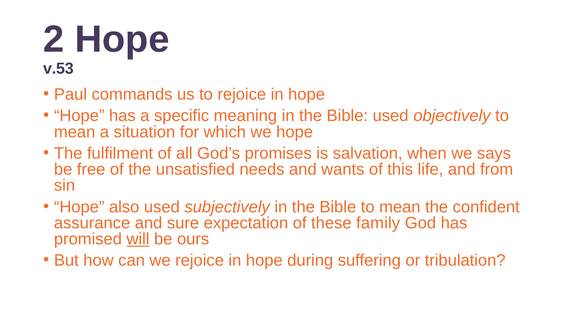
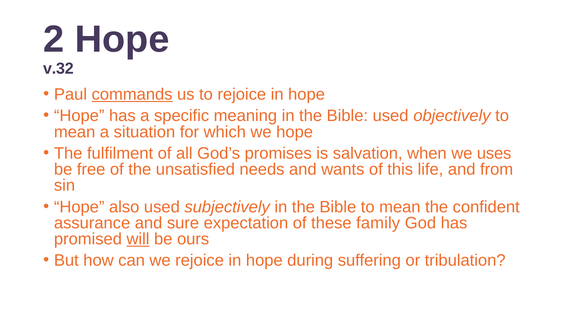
v.53: v.53 -> v.32
commands underline: none -> present
says: says -> uses
